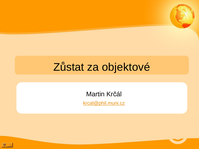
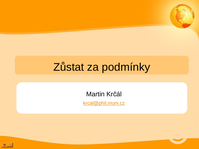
objektové: objektové -> podmínky
